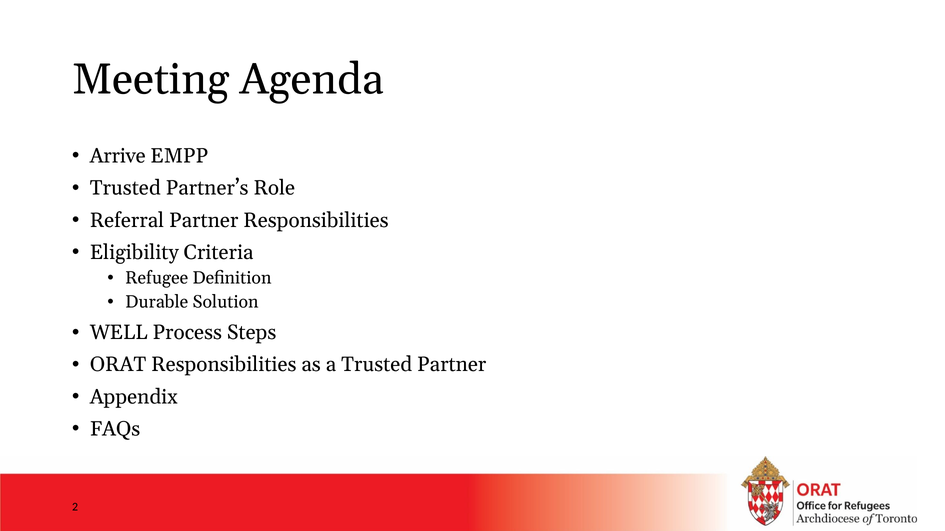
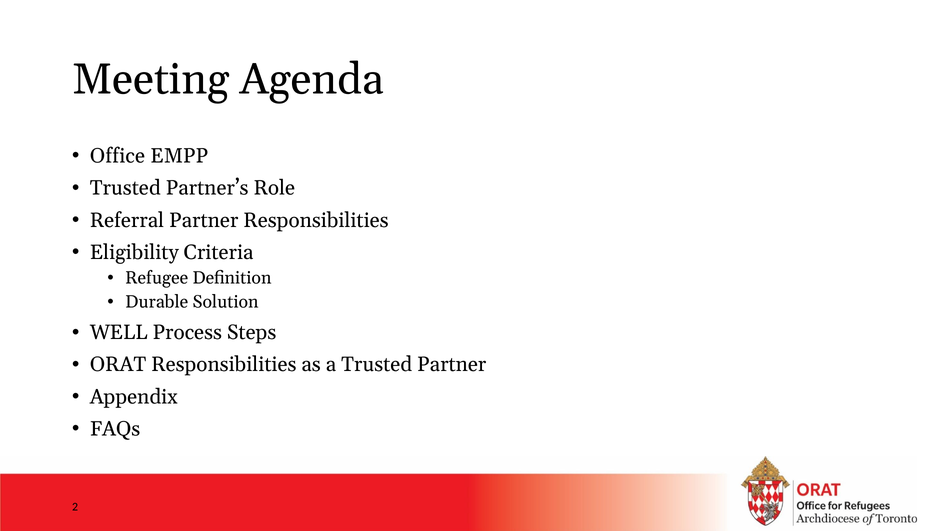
Arrive: Arrive -> Office
